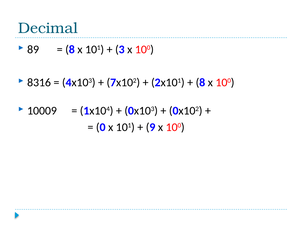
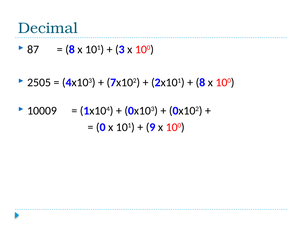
89: 89 -> 87
8316: 8316 -> 2505
